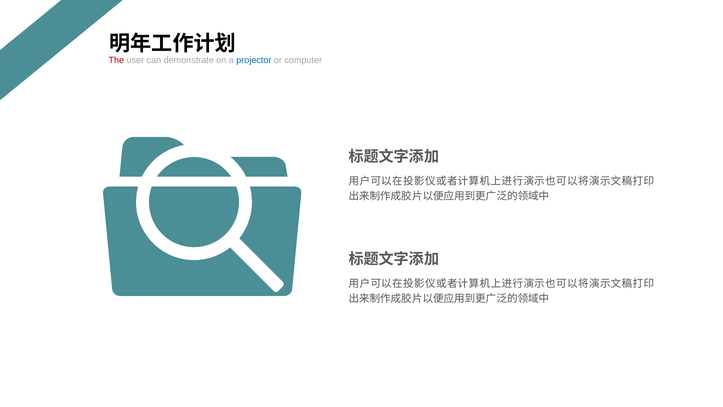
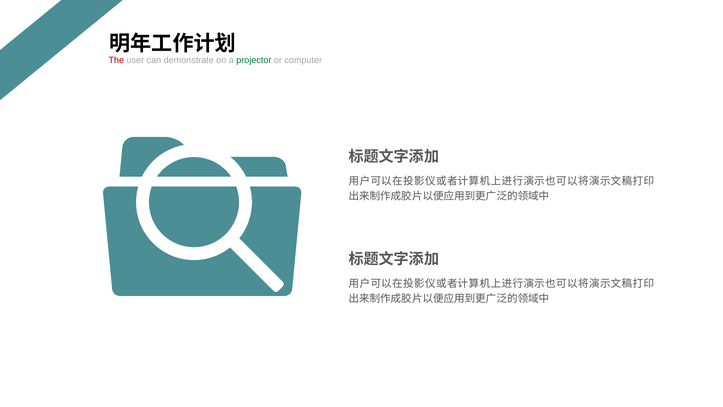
projector colour: blue -> green
